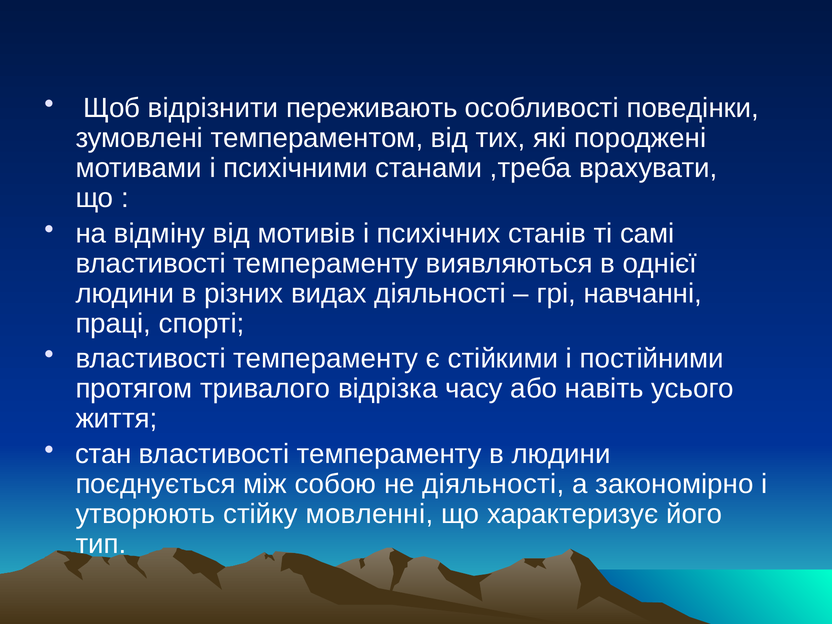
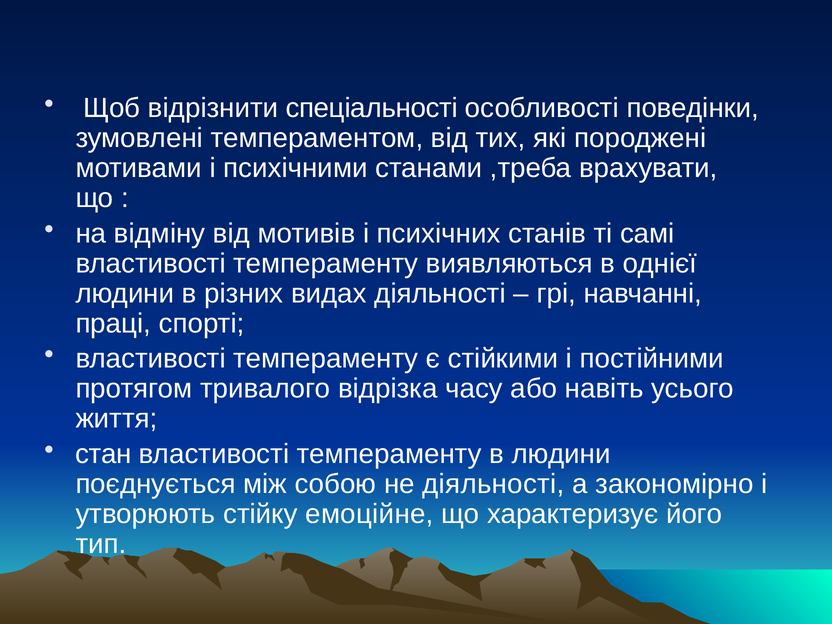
переживають: переживають -> спеціальності
мовленні: мовленні -> емоційне
